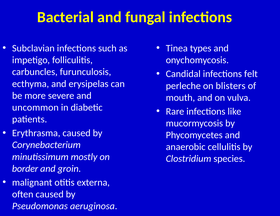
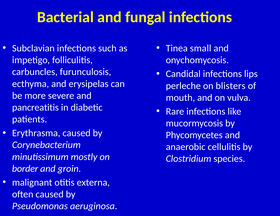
types: types -> small
felt: felt -> lips
uncommon: uncommon -> pancreatitis
